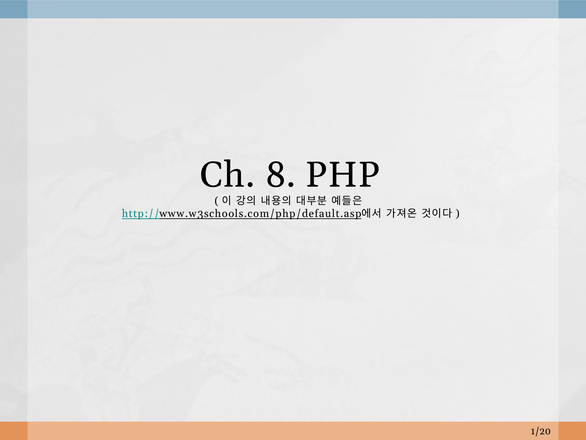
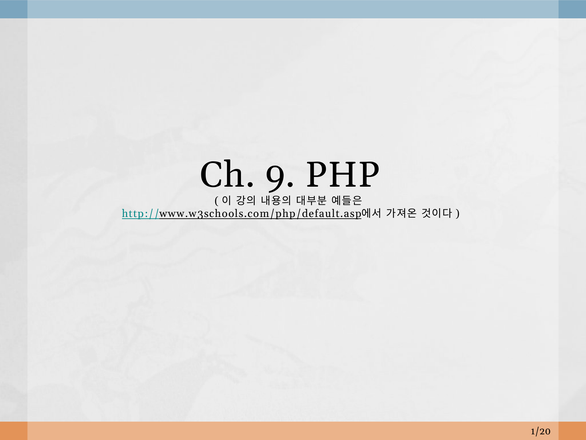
8: 8 -> 9
